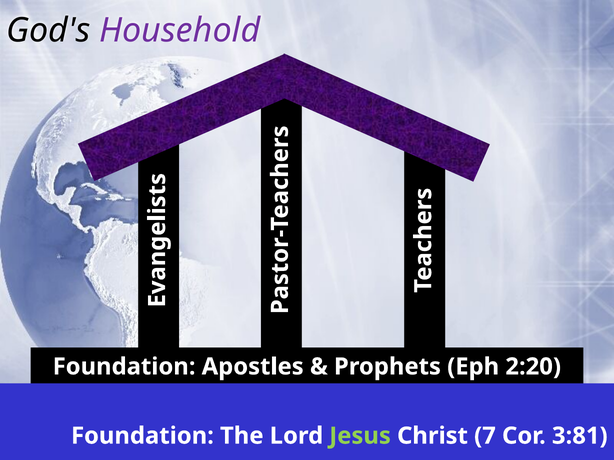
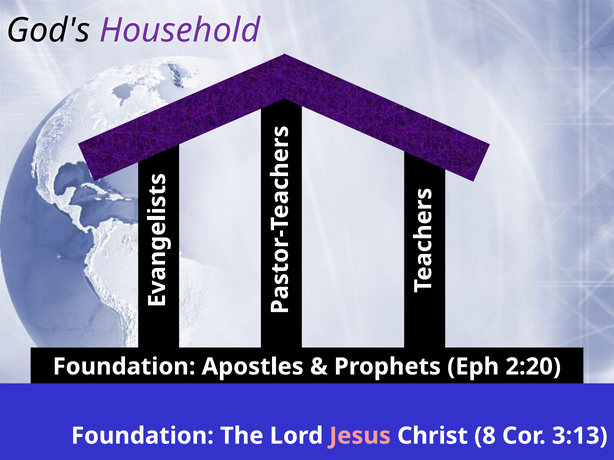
Jesus colour: light green -> pink
7: 7 -> 8
3:81: 3:81 -> 3:13
